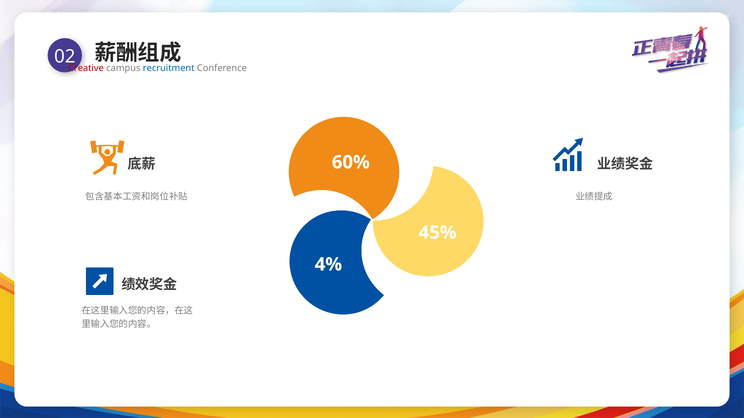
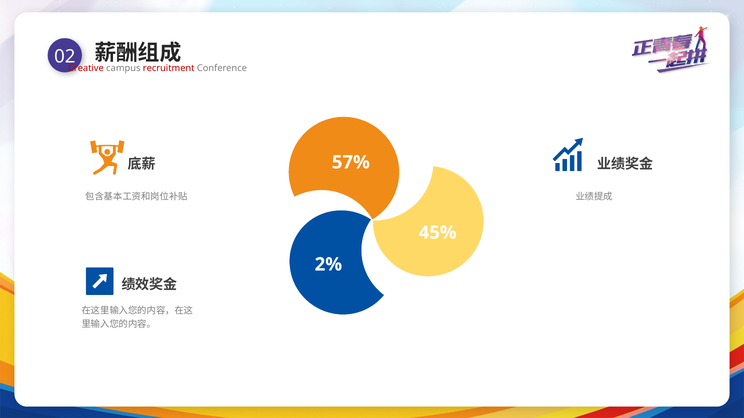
recruitment colour: blue -> red
60%: 60% -> 57%
4%: 4% -> 2%
